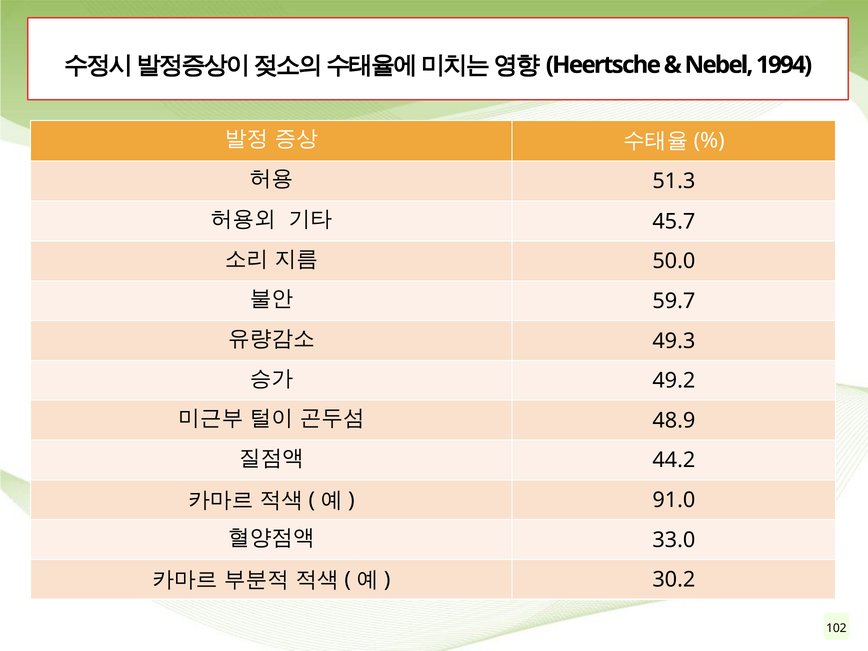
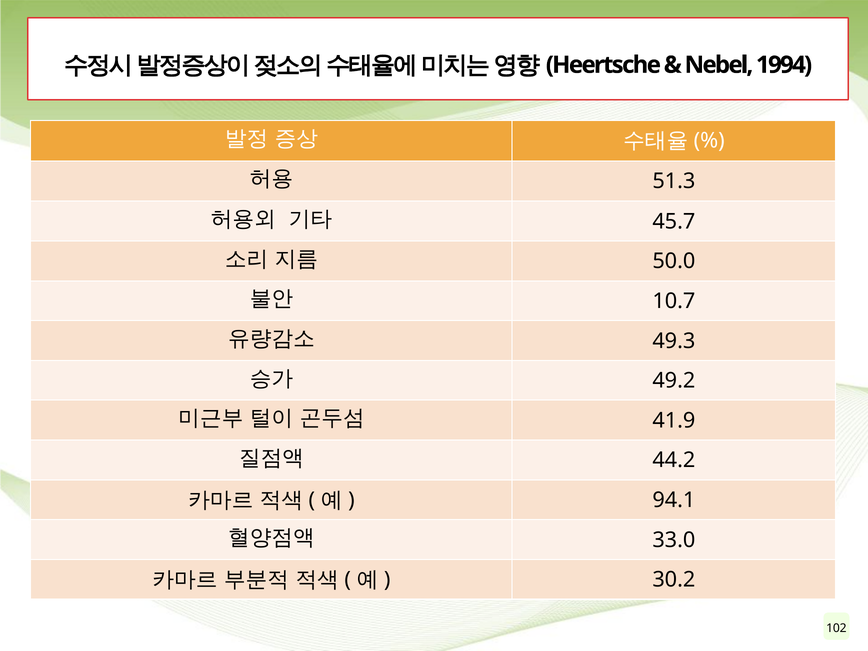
59.7: 59.7 -> 10.7
48.9: 48.9 -> 41.9
91.0: 91.0 -> 94.1
